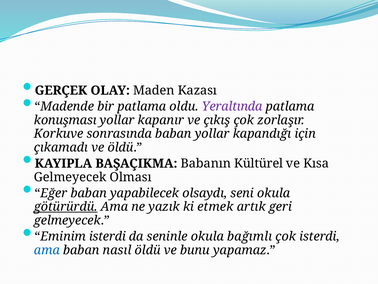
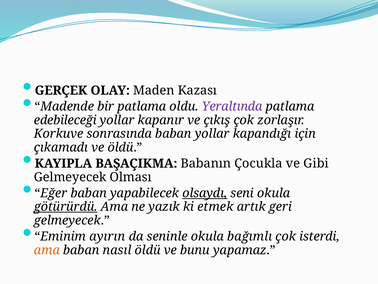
konuşması: konuşması -> edebileceği
Kültürel: Kültürel -> Çocukla
Kısa: Kısa -> Gibi
olsaydı underline: none -> present
Eminim isterdi: isterdi -> ayırın
ama at (47, 250) colour: blue -> orange
